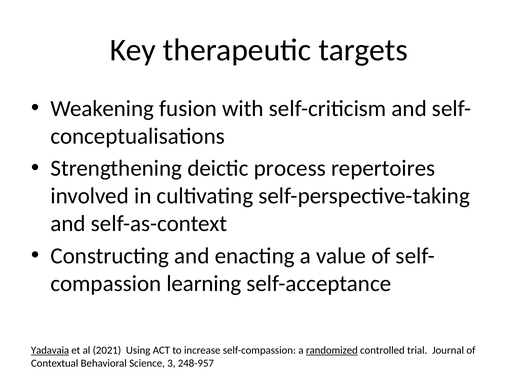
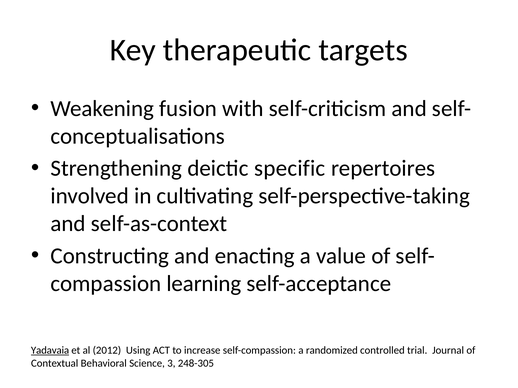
process: process -> specific
2021: 2021 -> 2012
randomized underline: present -> none
248-957: 248-957 -> 248-305
